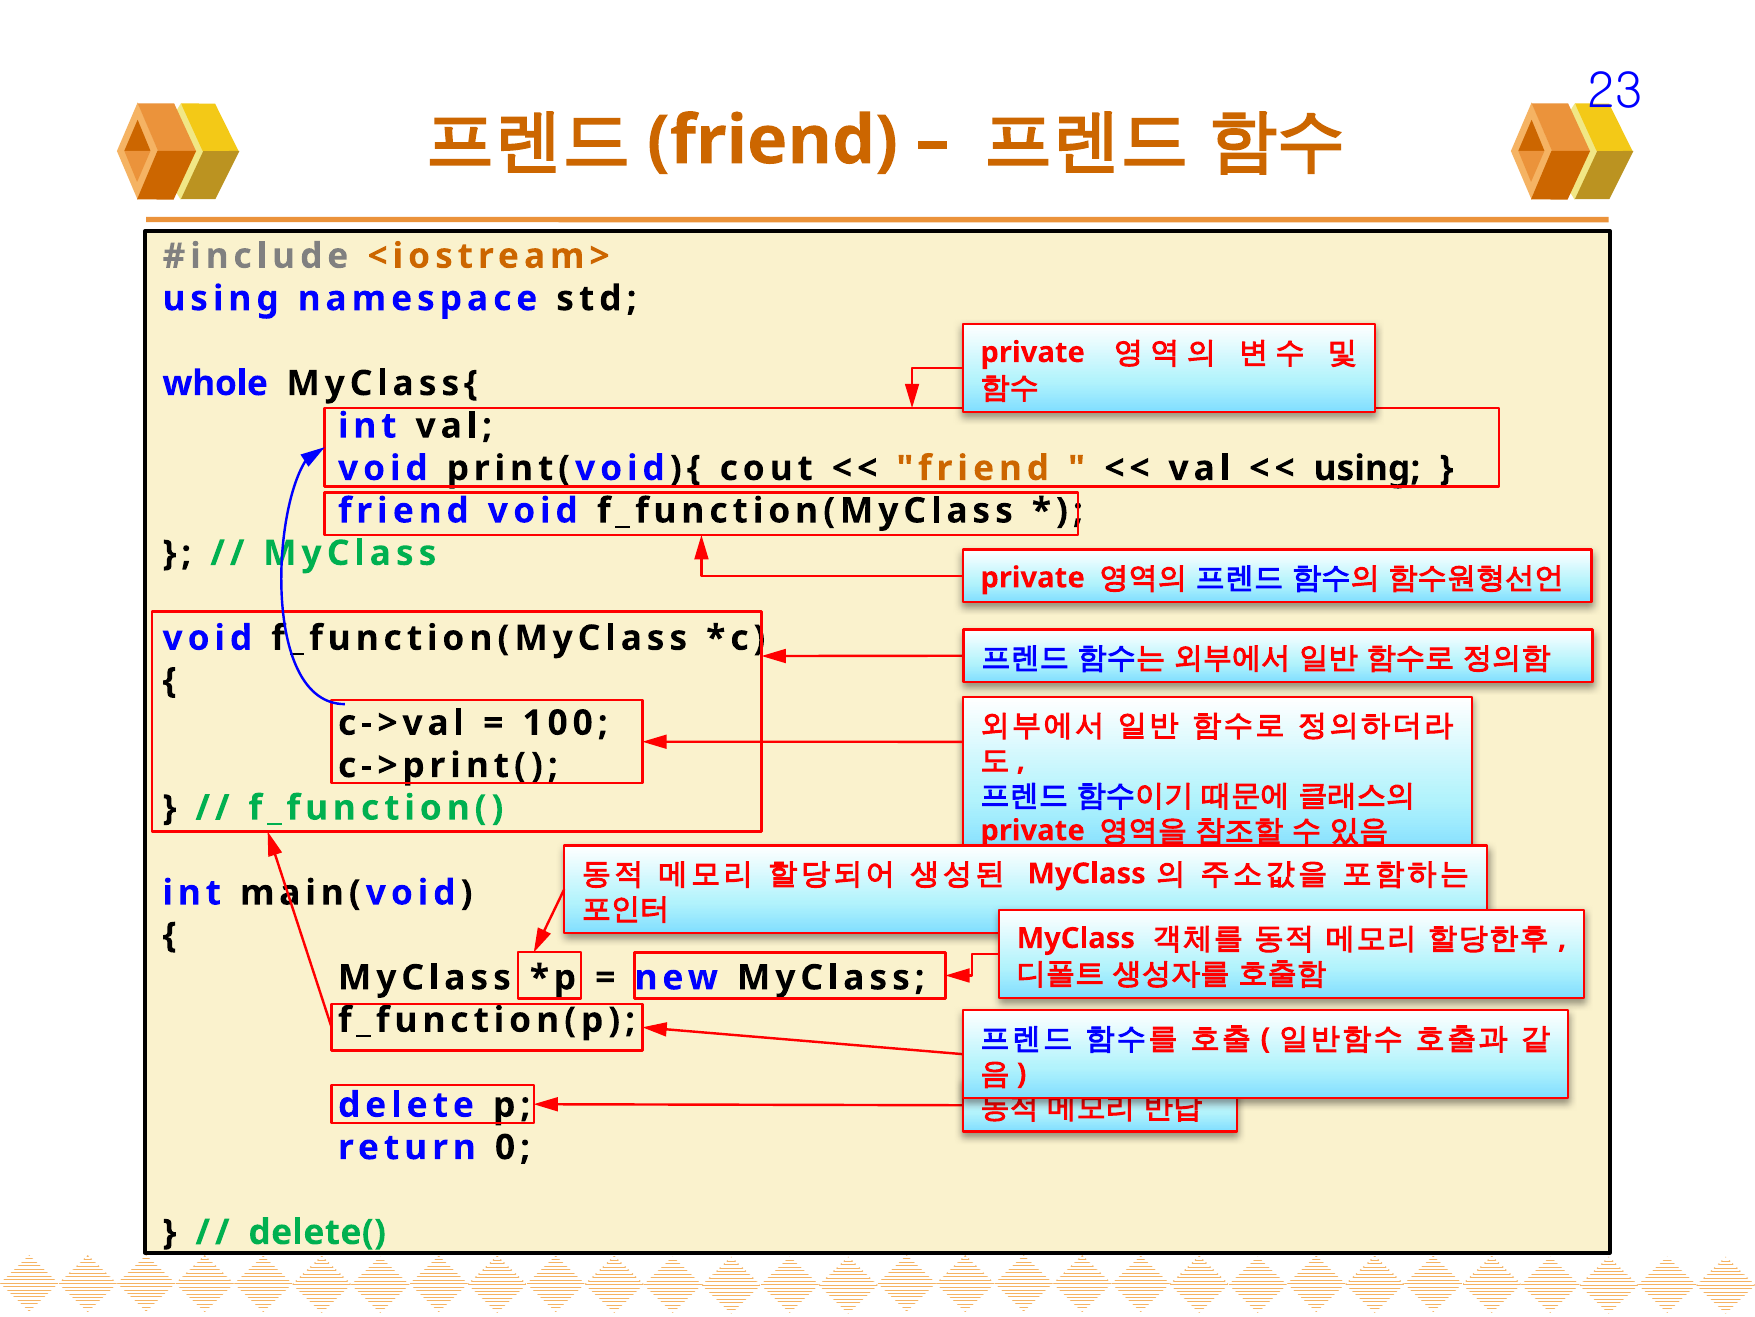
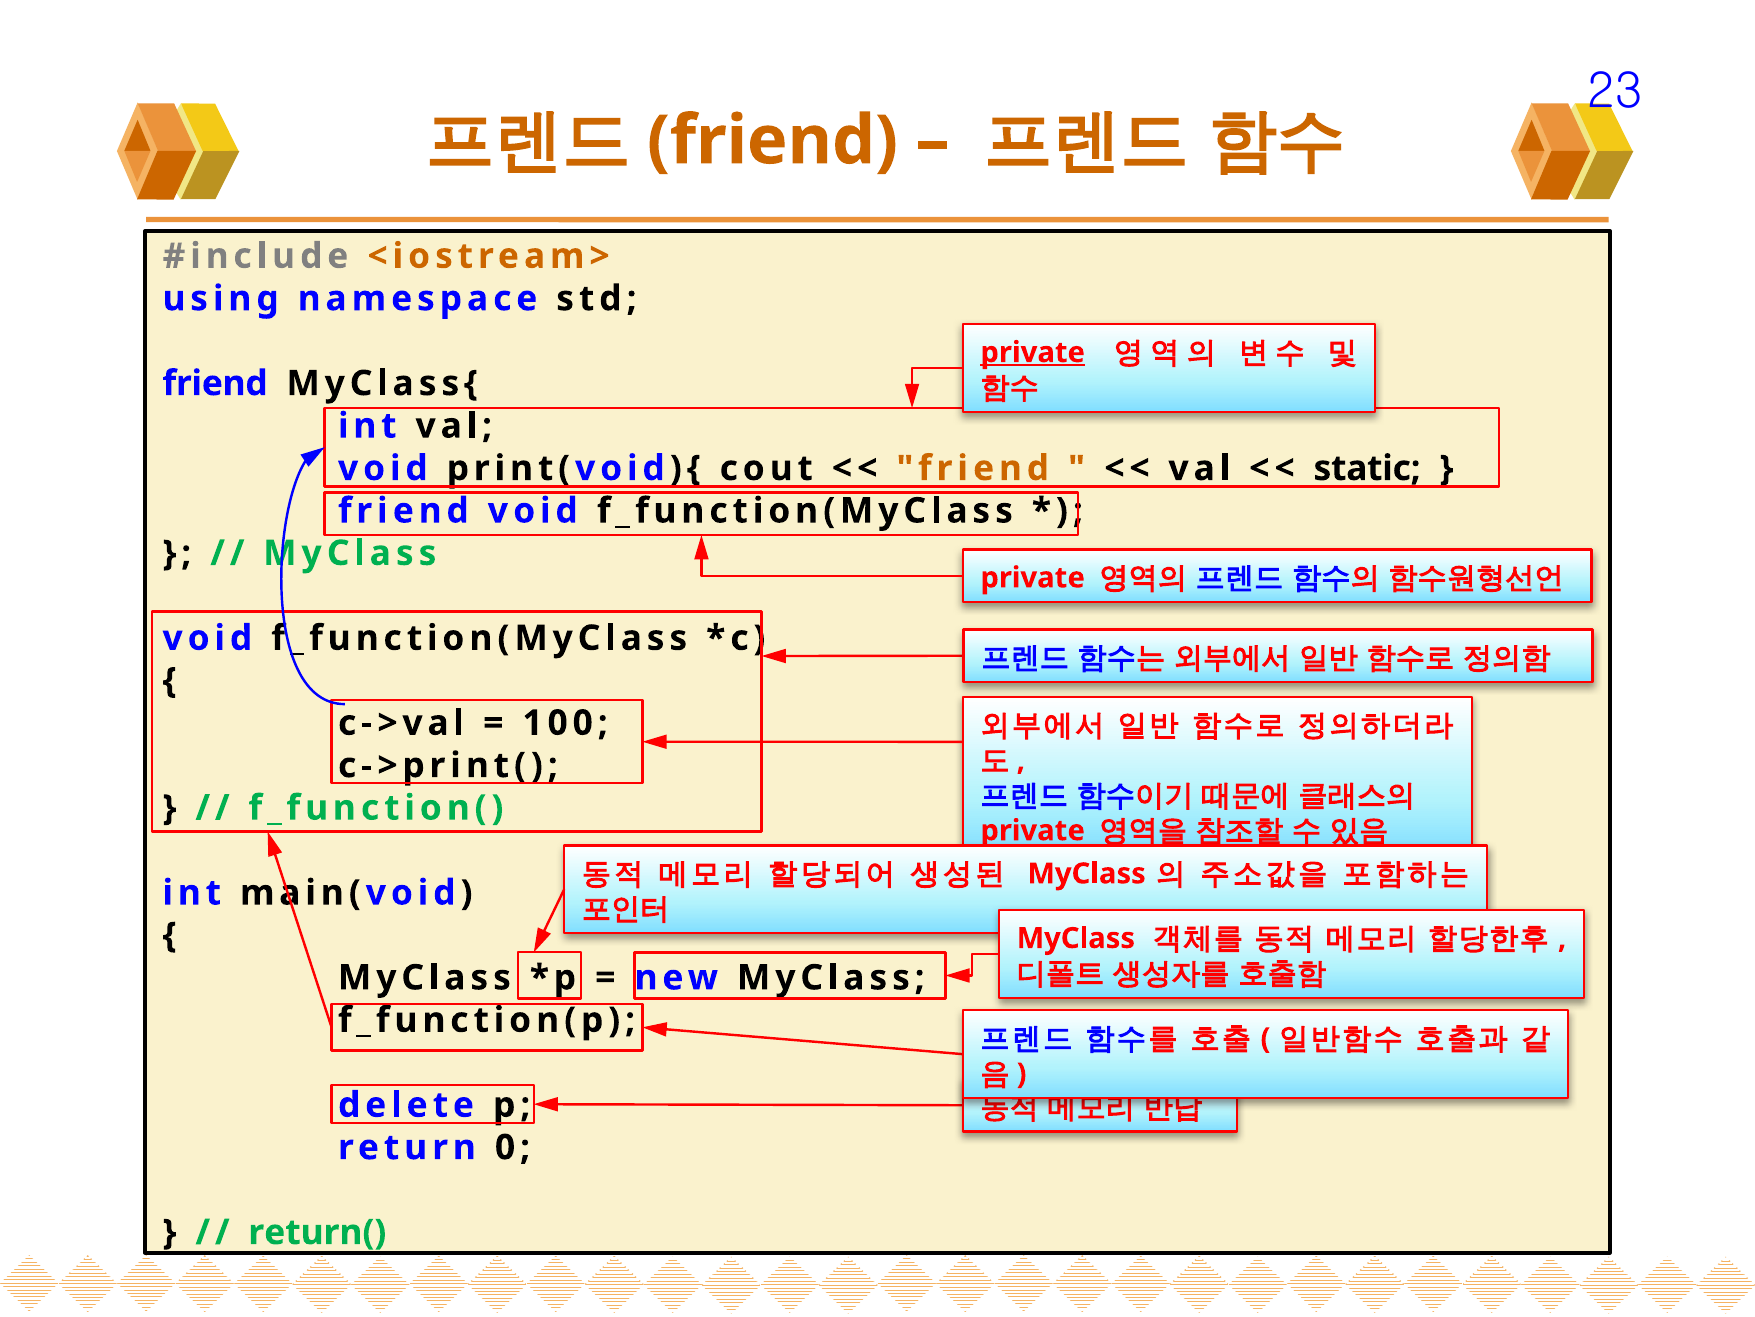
private at (1033, 352) underline: none -> present
whole at (215, 383): whole -> friend
using at (1367, 468): using -> static
delete(: delete( -> return(
